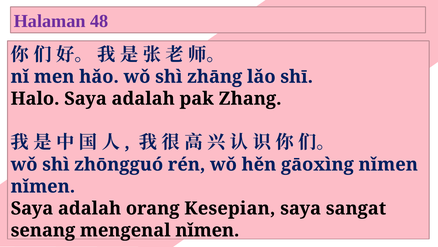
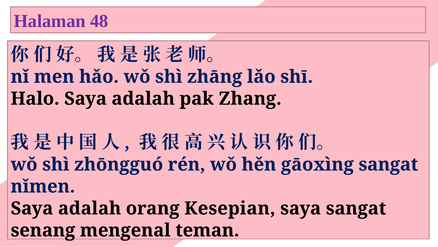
gāoxìng nǐmen: nǐmen -> sangat
mengenal nǐmen: nǐmen -> teman
